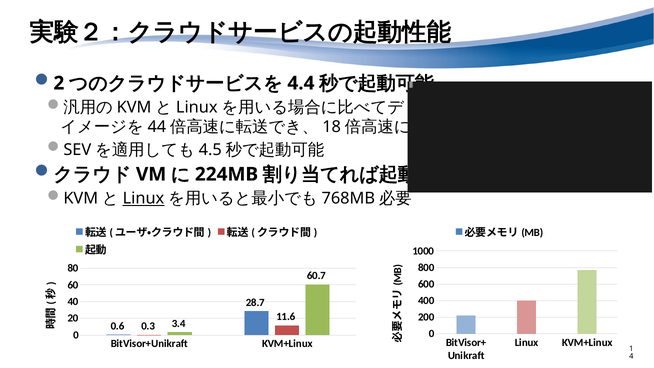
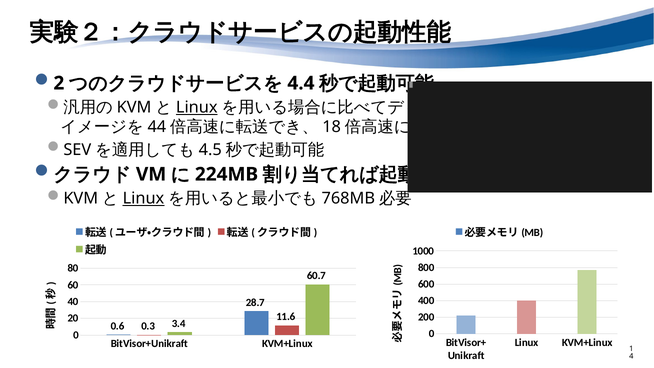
Linux at (197, 107) underline: none -> present
